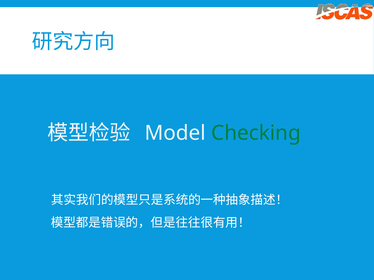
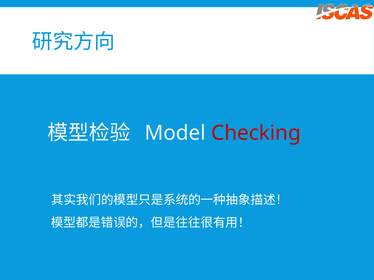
Checking colour: green -> red
